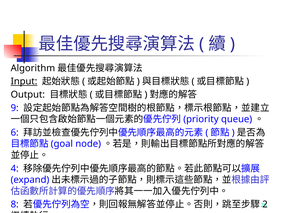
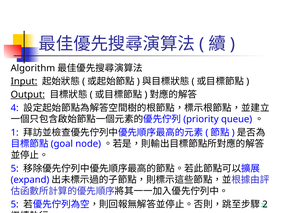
Output underline: none -> present
9: 9 -> 4
6: 6 -> 1
4 at (15, 168): 4 -> 5
8 at (15, 204): 8 -> 5
